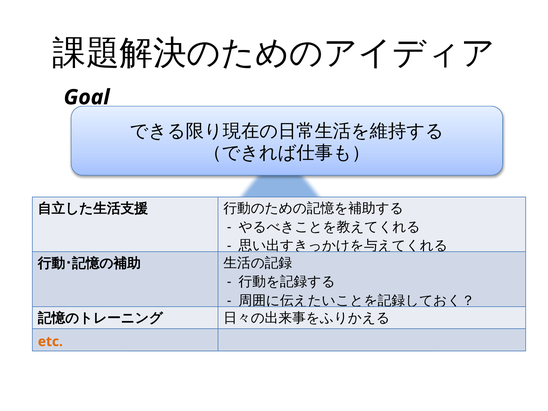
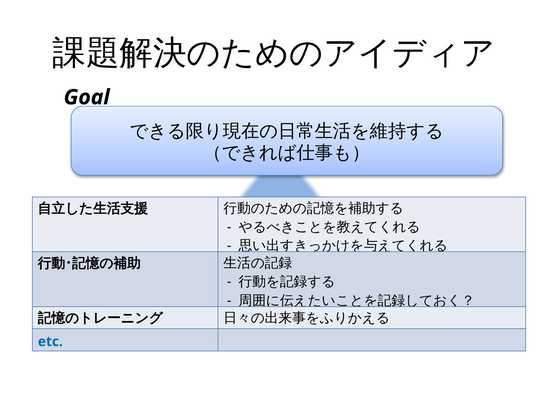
etc colour: orange -> blue
